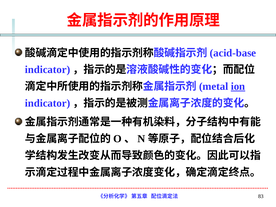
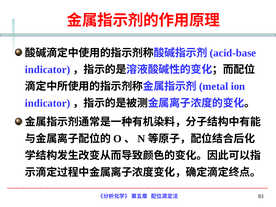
ion underline: present -> none
